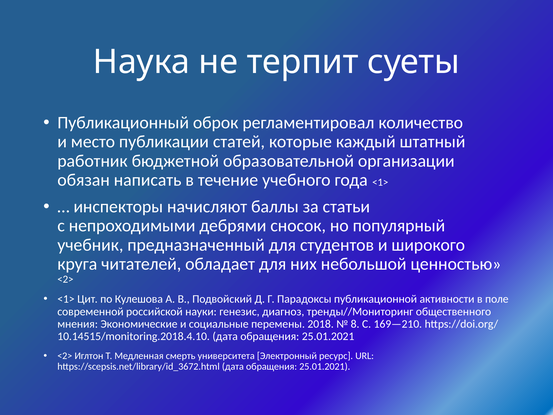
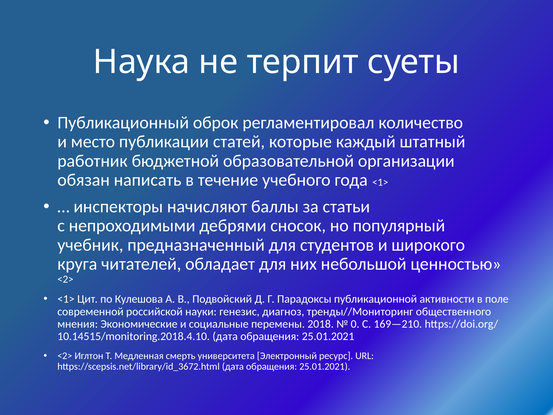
8: 8 -> 0
